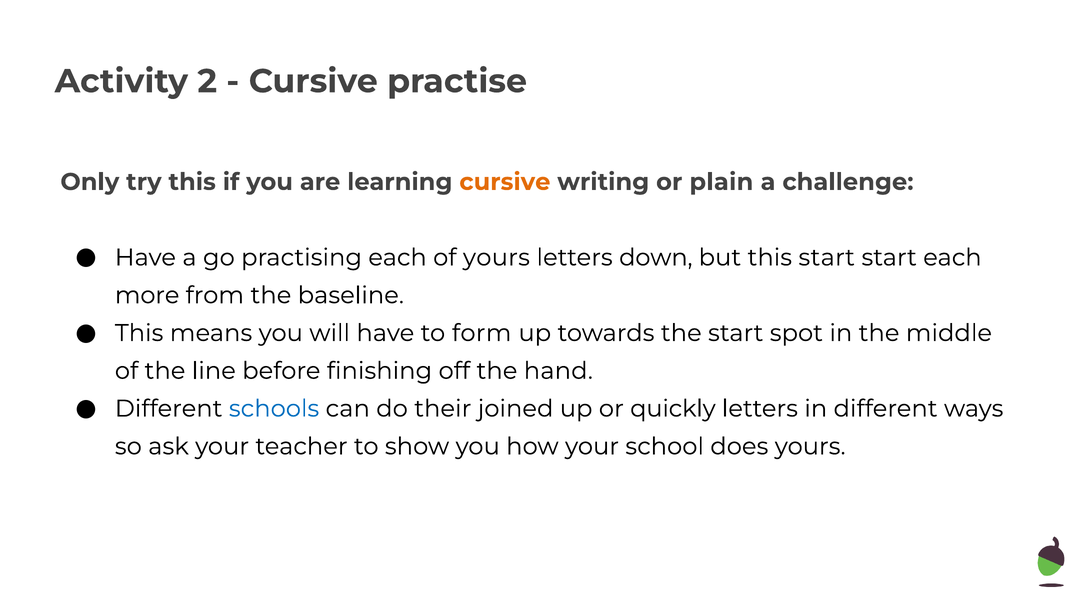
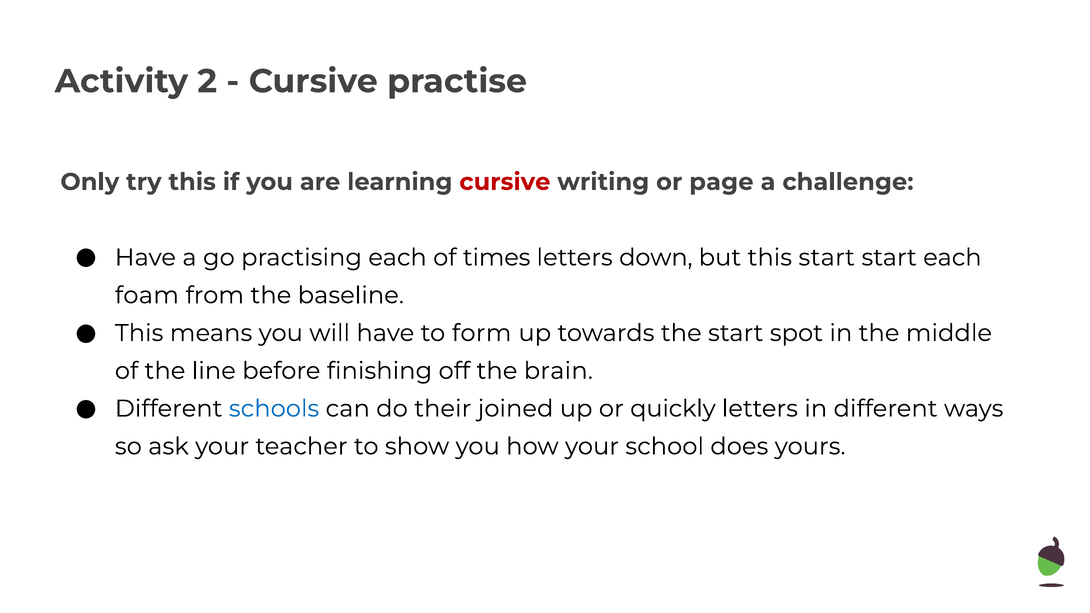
cursive at (505, 182) colour: orange -> red
plain: plain -> page
of yours: yours -> times
more: more -> foam
hand: hand -> brain
